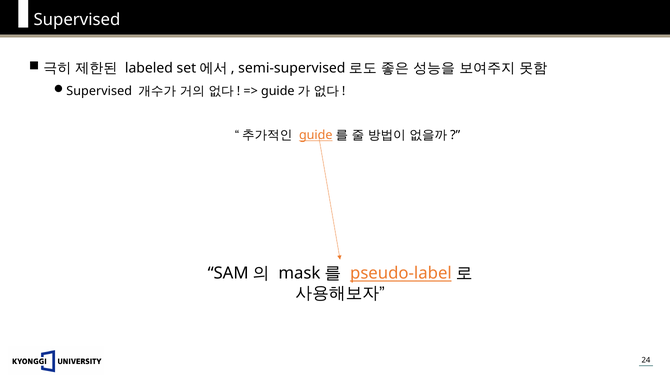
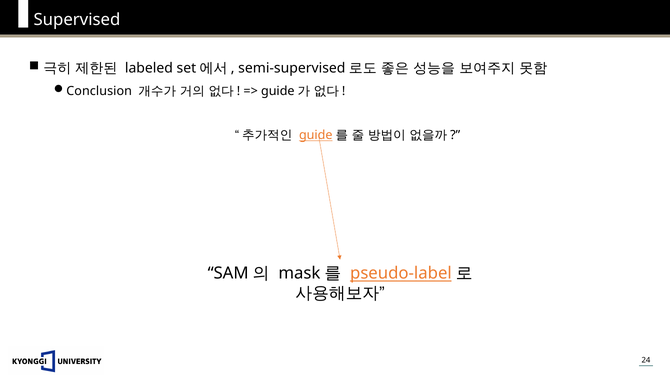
Supervised at (99, 91): Supervised -> Conclusion
